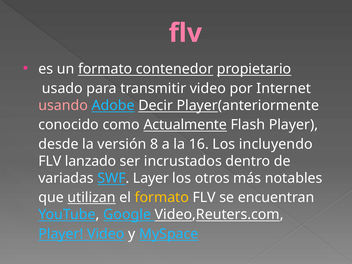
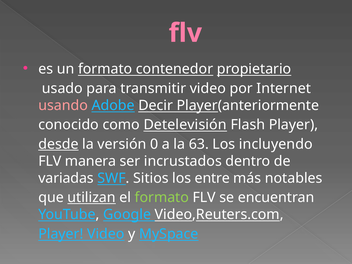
Actualmente: Actualmente -> Detelevisión
desde underline: none -> present
8: 8 -> 0
16: 16 -> 63
lanzado: lanzado -> manera
Layer: Layer -> Sitios
otros: otros -> entre
formato at (162, 197) colour: yellow -> light green
